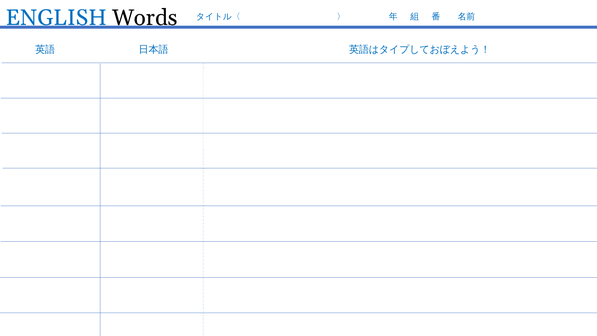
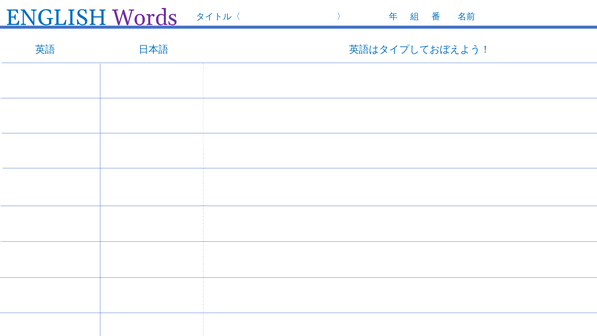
Words colour: black -> purple
